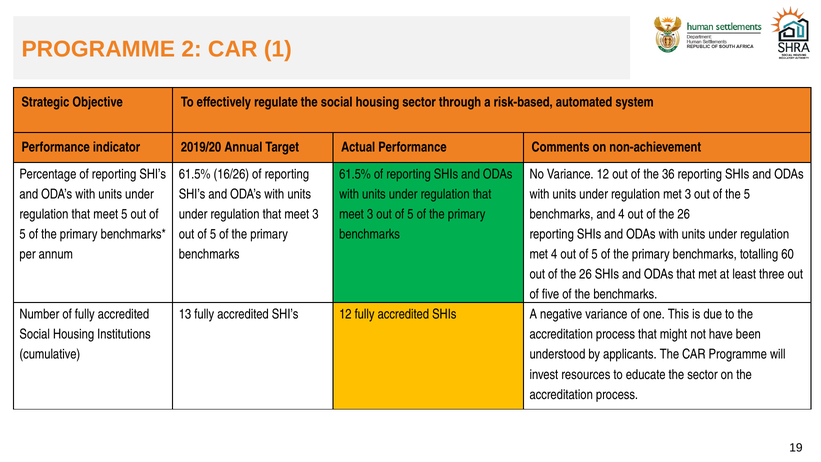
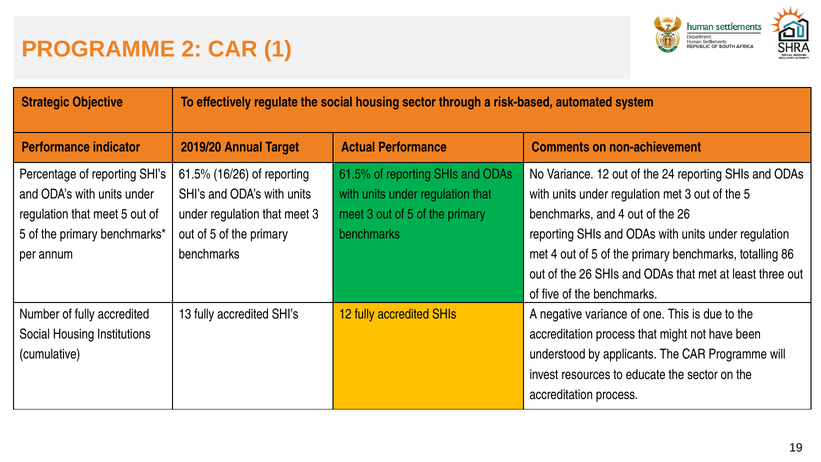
36: 36 -> 24
60: 60 -> 86
